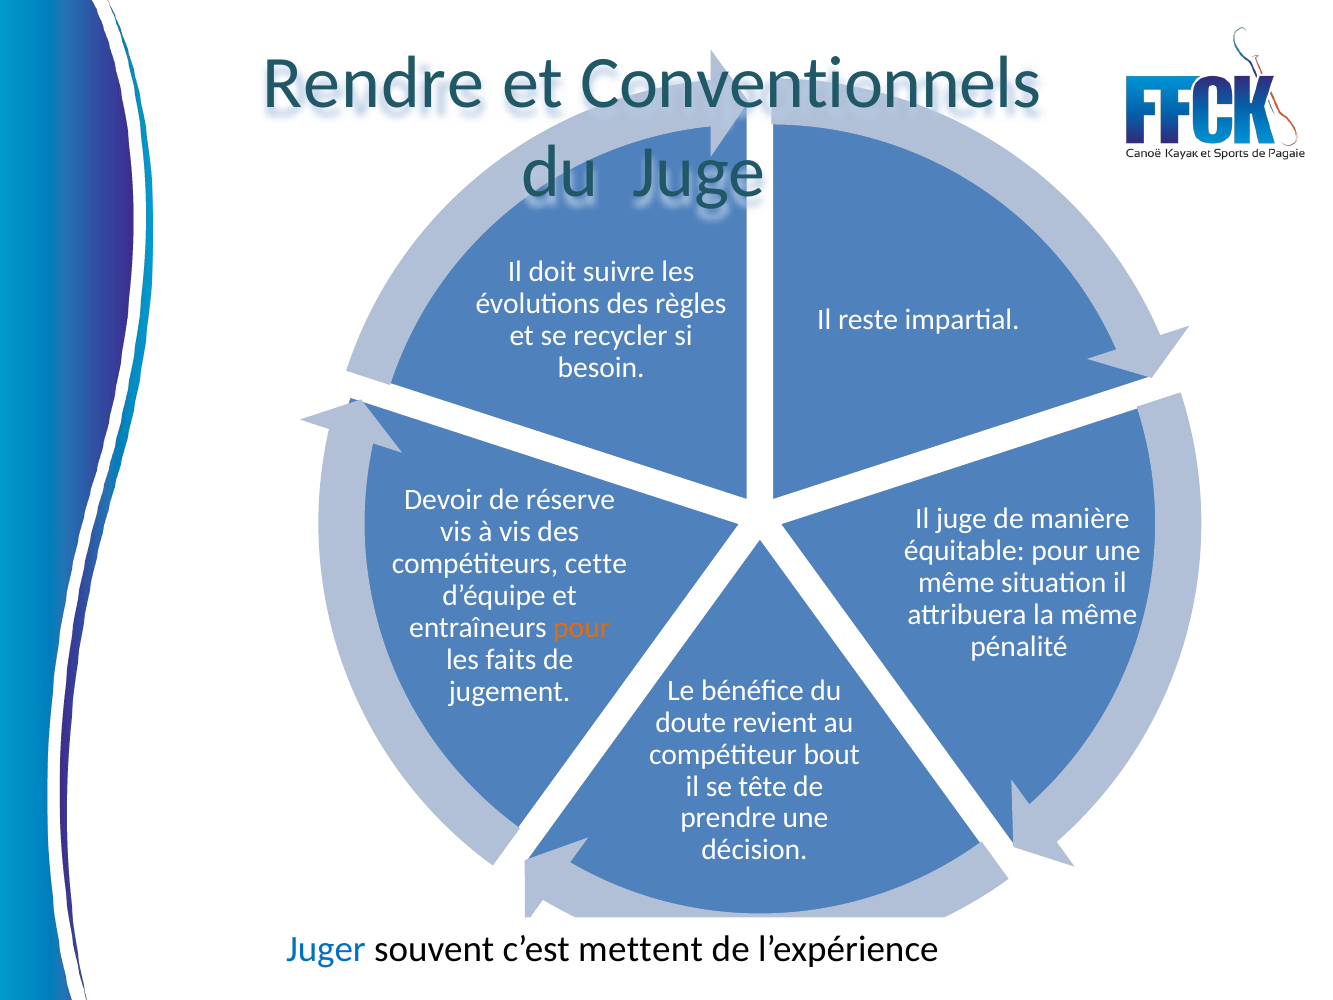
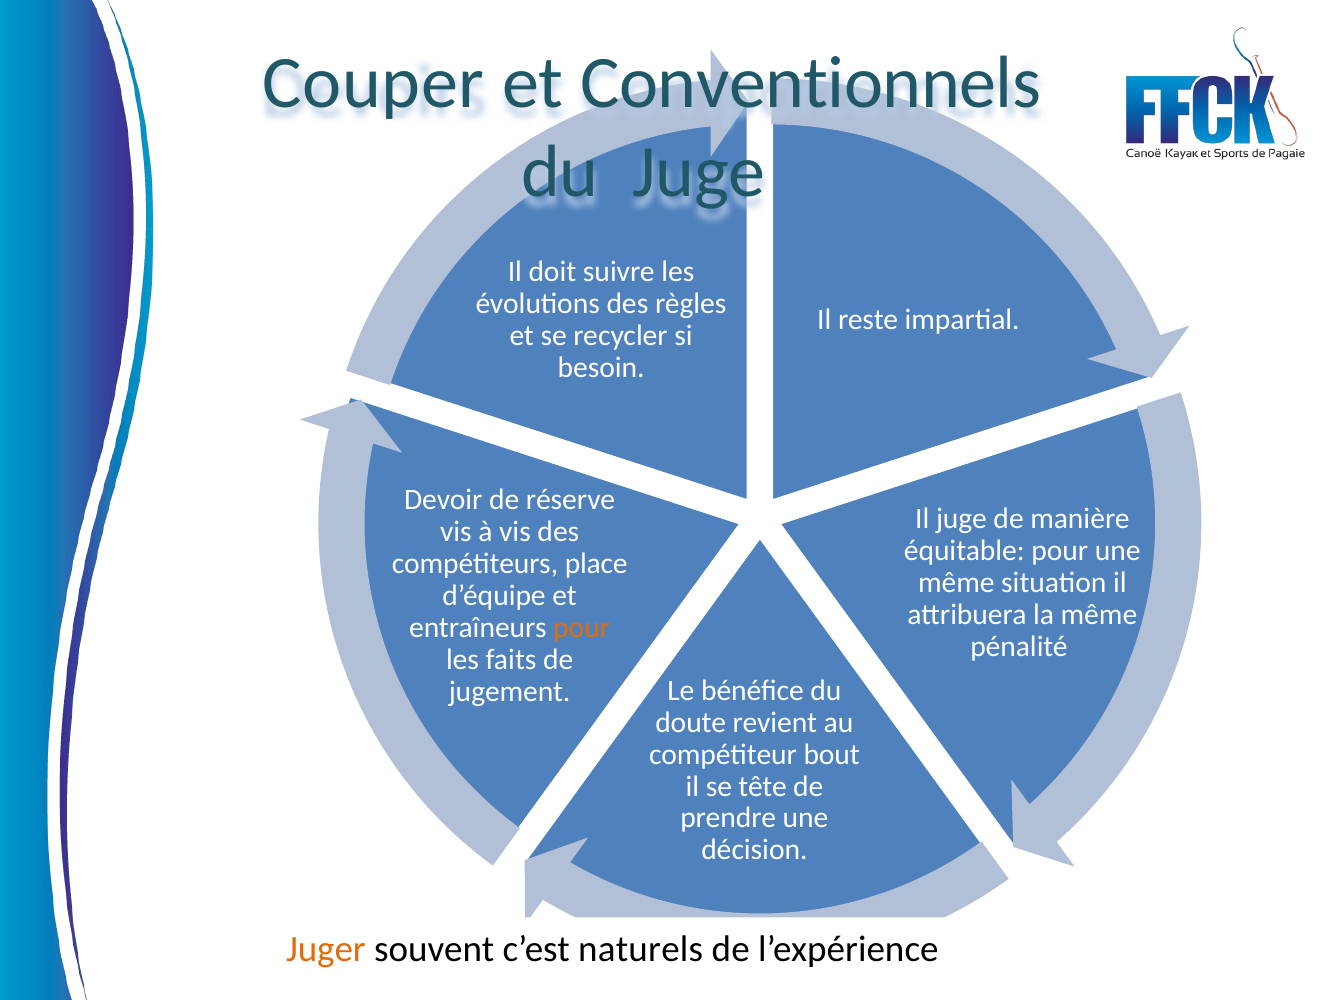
Rendre: Rendre -> Couper
cette: cette -> place
Juger colour: blue -> orange
mettent: mettent -> naturels
